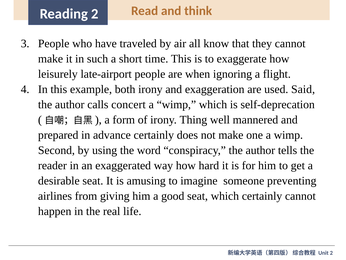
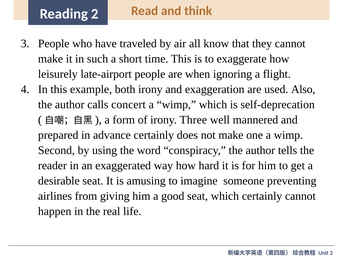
Said: Said -> Also
Thing: Thing -> Three
